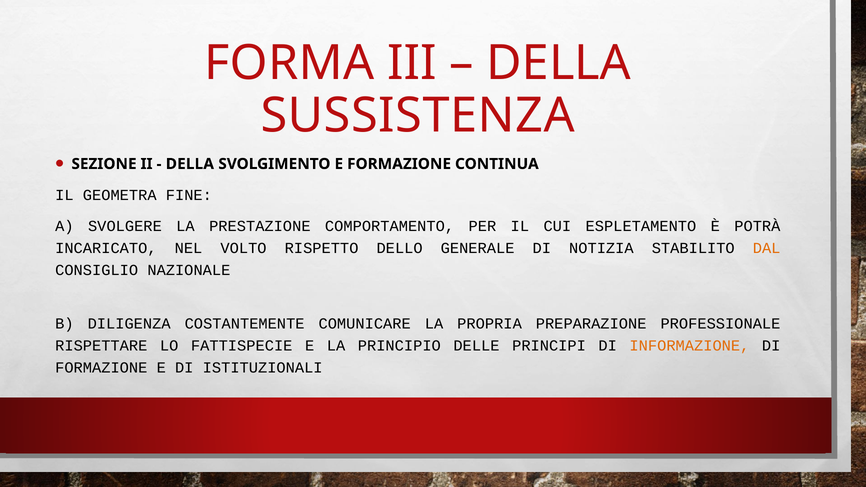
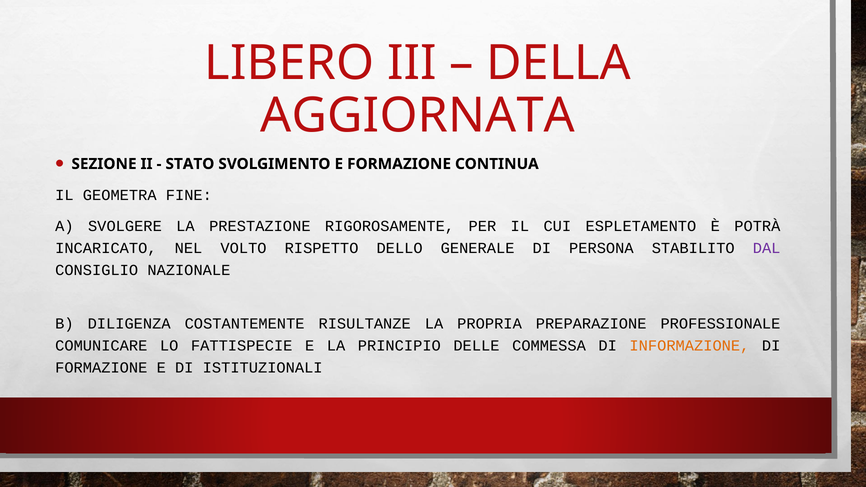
FORMA: FORMA -> LIBERO
SUSSISTENZA: SUSSISTENZA -> AGGIORNATA
DELLA at (190, 164): DELLA -> STATO
COMPORTAMENTO: COMPORTAMENTO -> RIGOROSAMENTE
NOTIZIA: NOTIZIA -> PERSONA
DAL colour: orange -> purple
COMUNICARE: COMUNICARE -> RISULTANZE
RISPETTARE: RISPETTARE -> COMUNICARE
PRINCIPI: PRINCIPI -> COMMESSA
